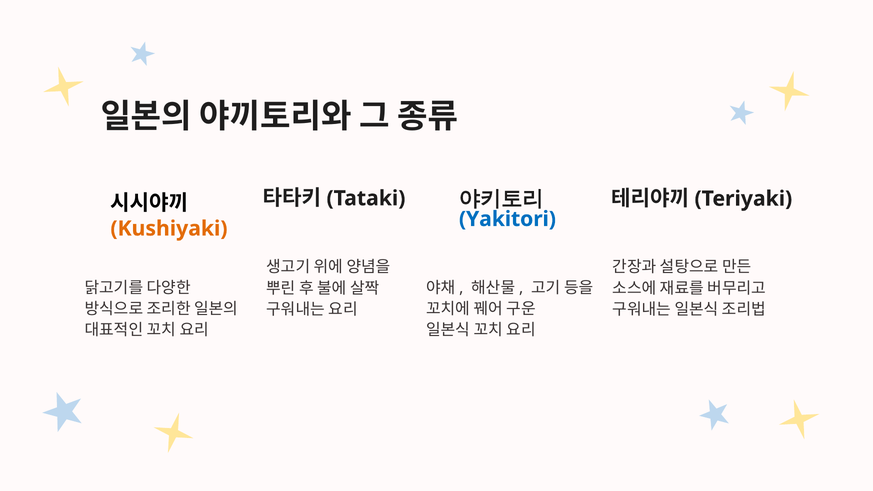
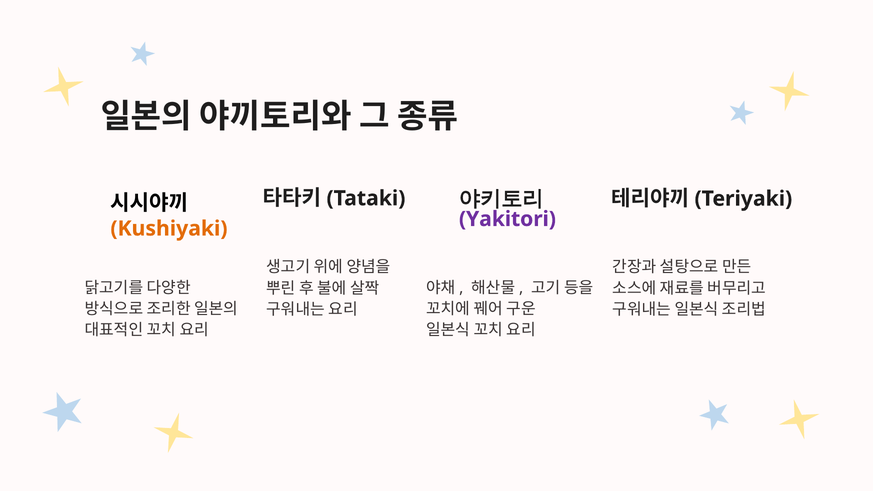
Yakitori colour: blue -> purple
